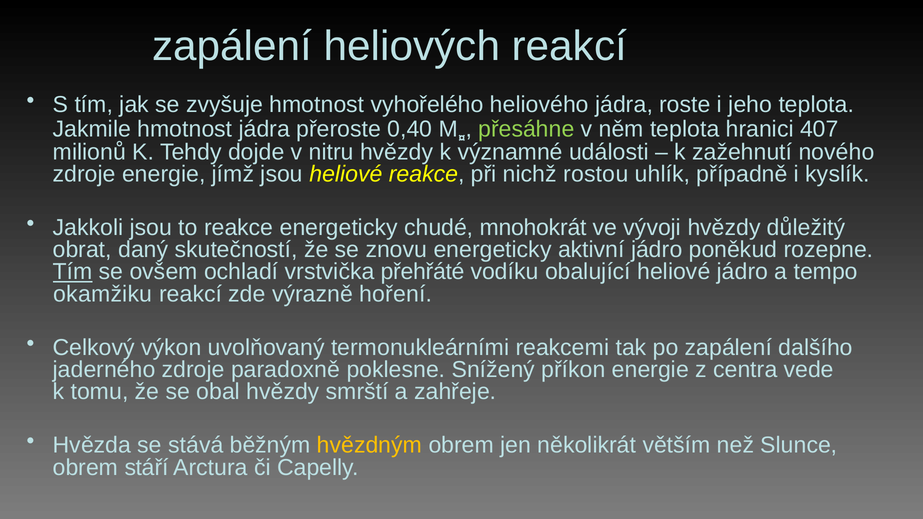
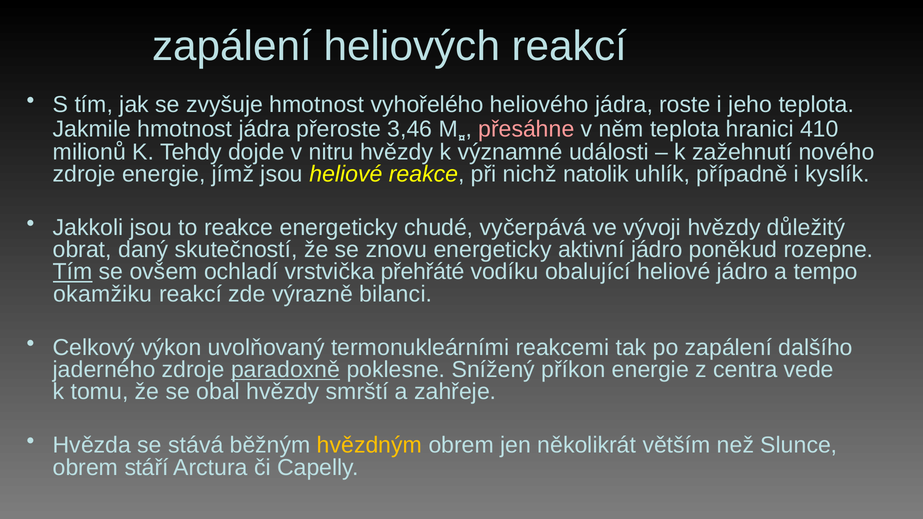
0,40: 0,40 -> 3,46
přesáhne colour: light green -> pink
407: 407 -> 410
rostou: rostou -> natolik
mnohokrát: mnohokrát -> vyčerpává
hoření: hoření -> bilanci
paradoxně underline: none -> present
